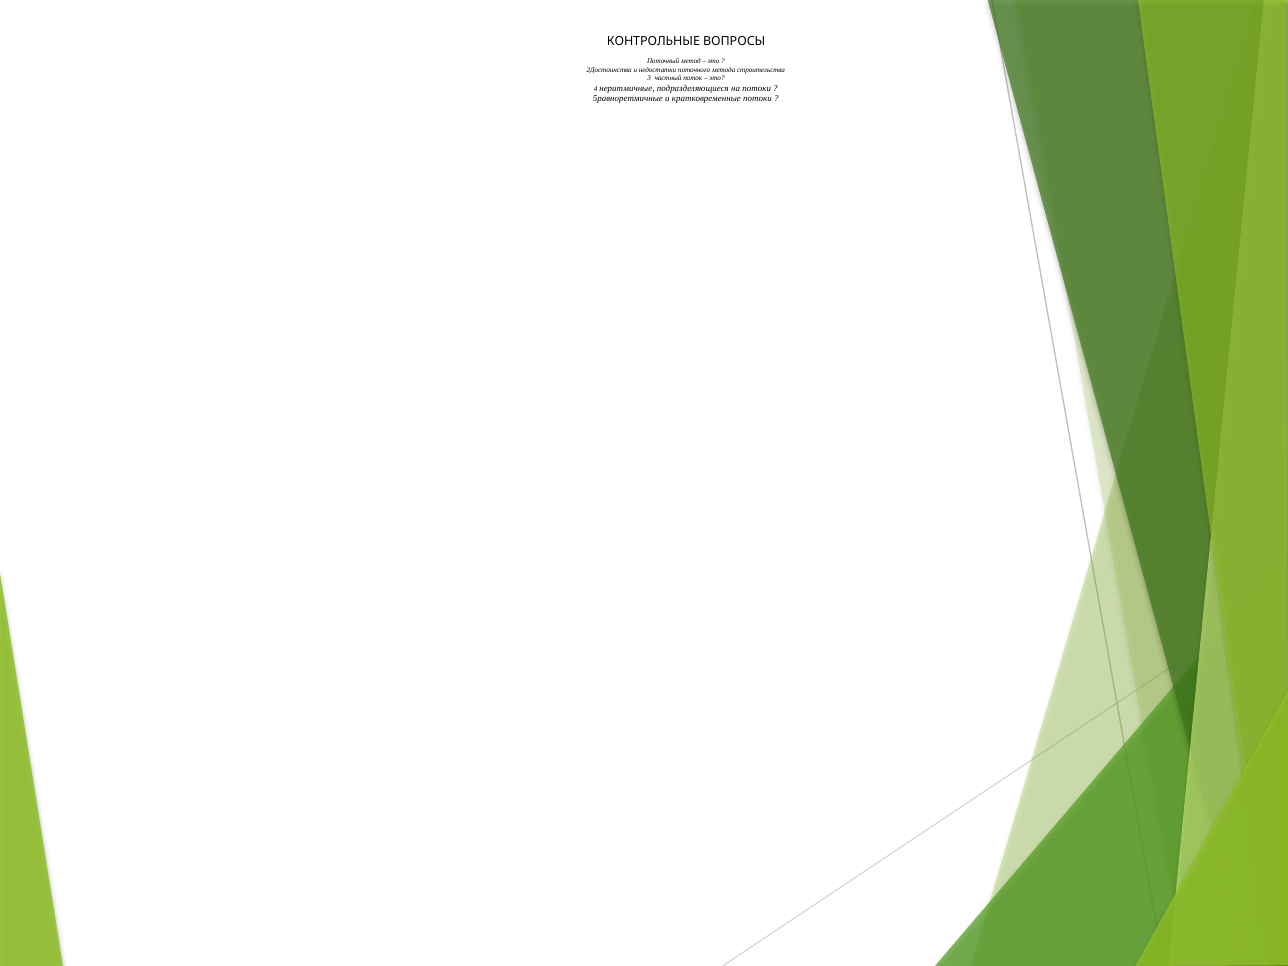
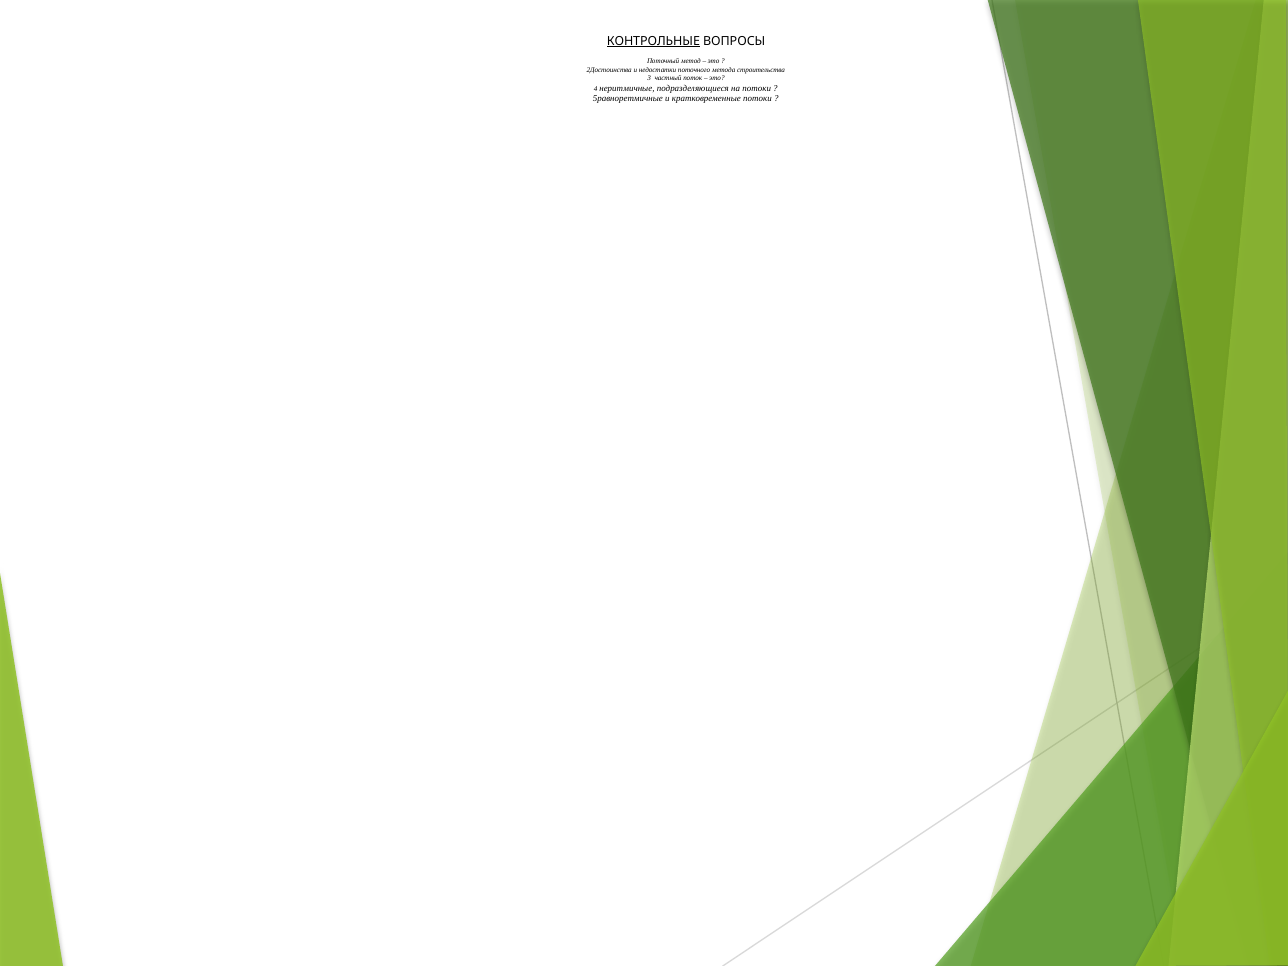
КОНТРОЛЬНЫЕ underline: none -> present
